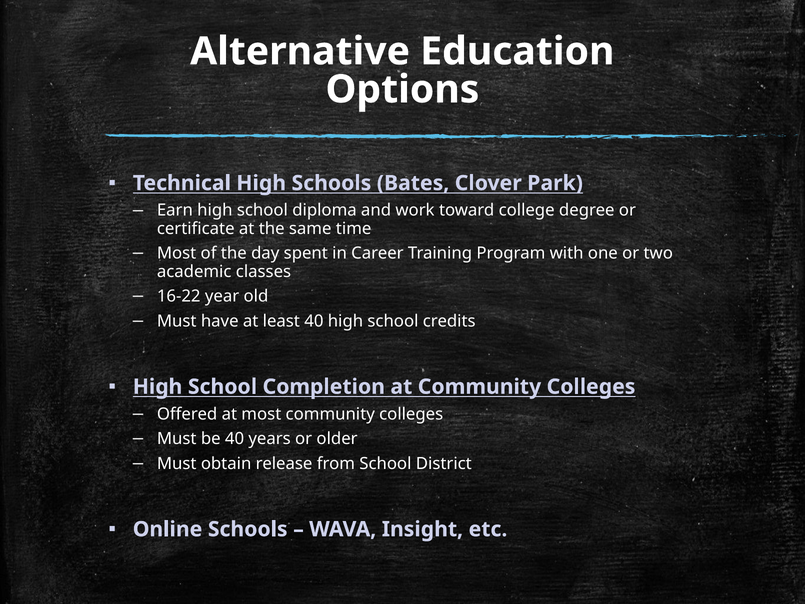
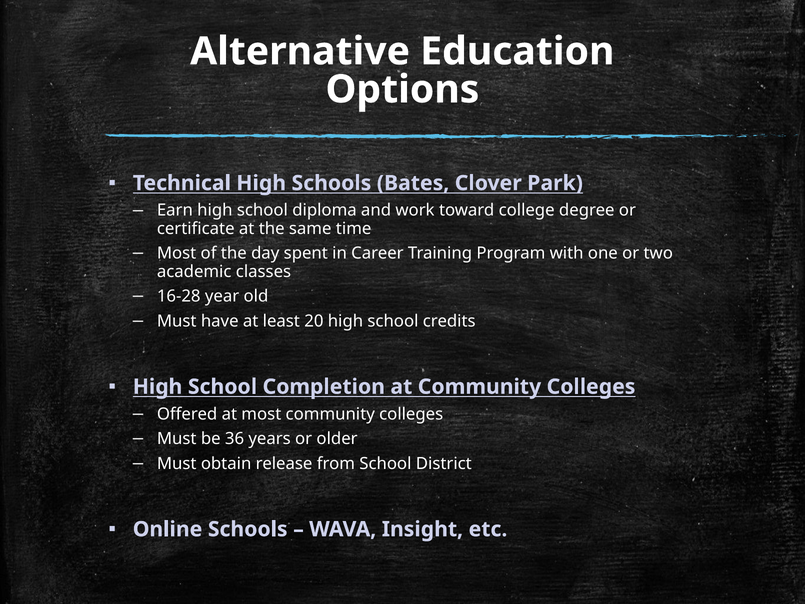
16-22: 16-22 -> 16-28
least 40: 40 -> 20
be 40: 40 -> 36
